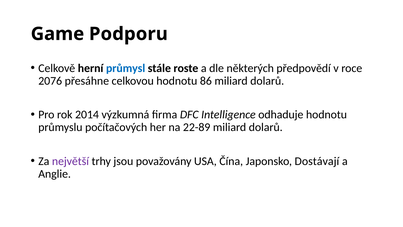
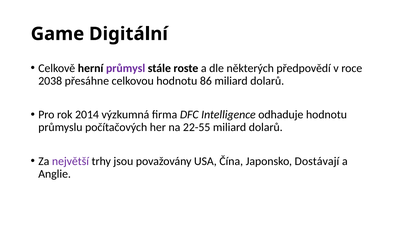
Podporu: Podporu -> Digitální
průmysl colour: blue -> purple
2076: 2076 -> 2038
22-89: 22-89 -> 22-55
